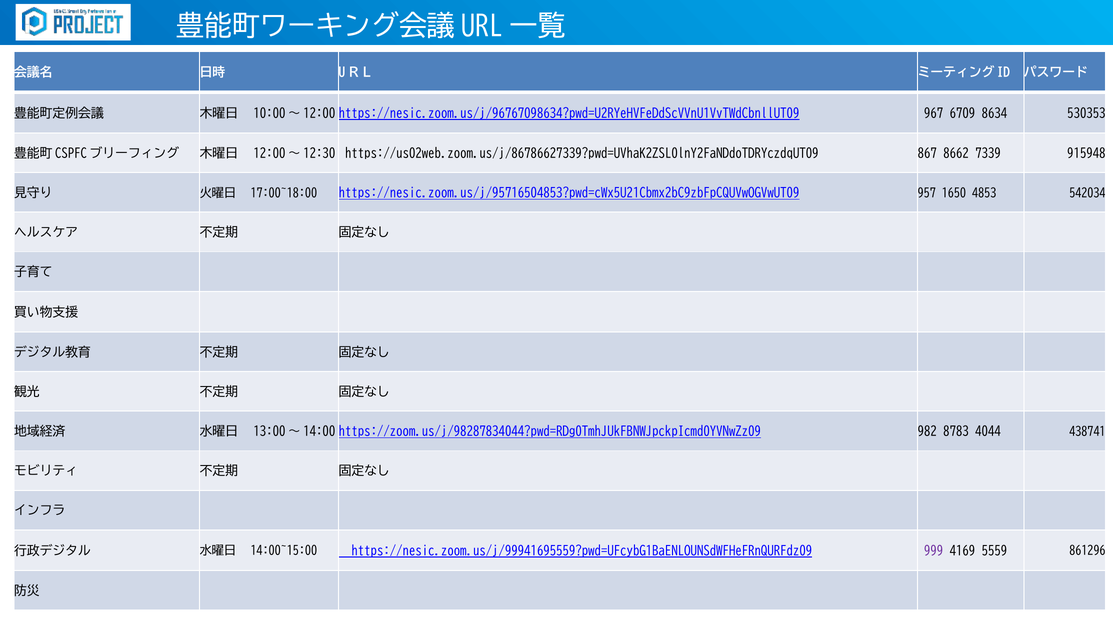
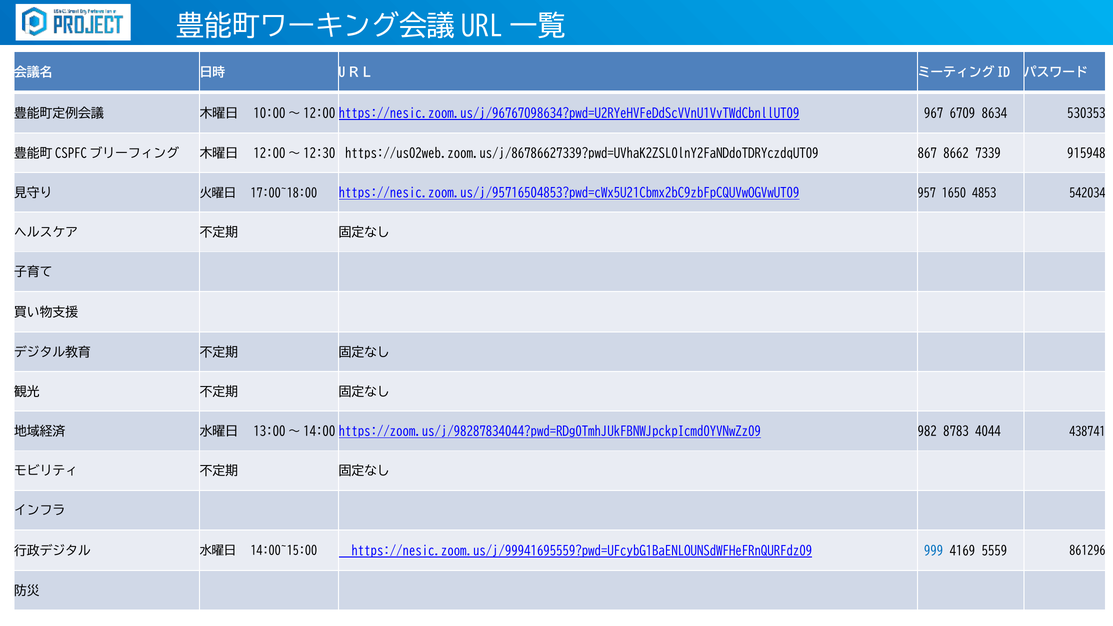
999 colour: purple -> blue
